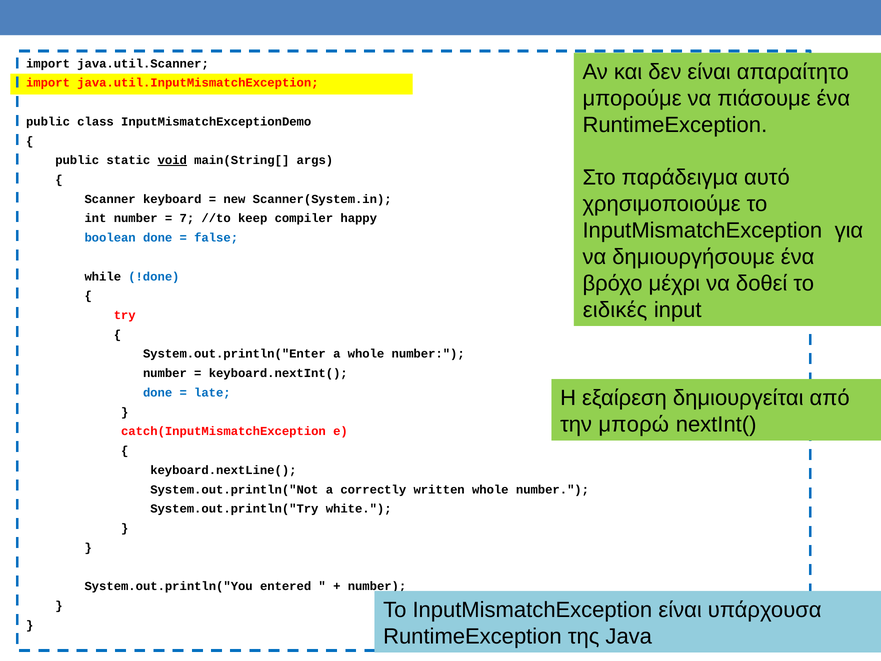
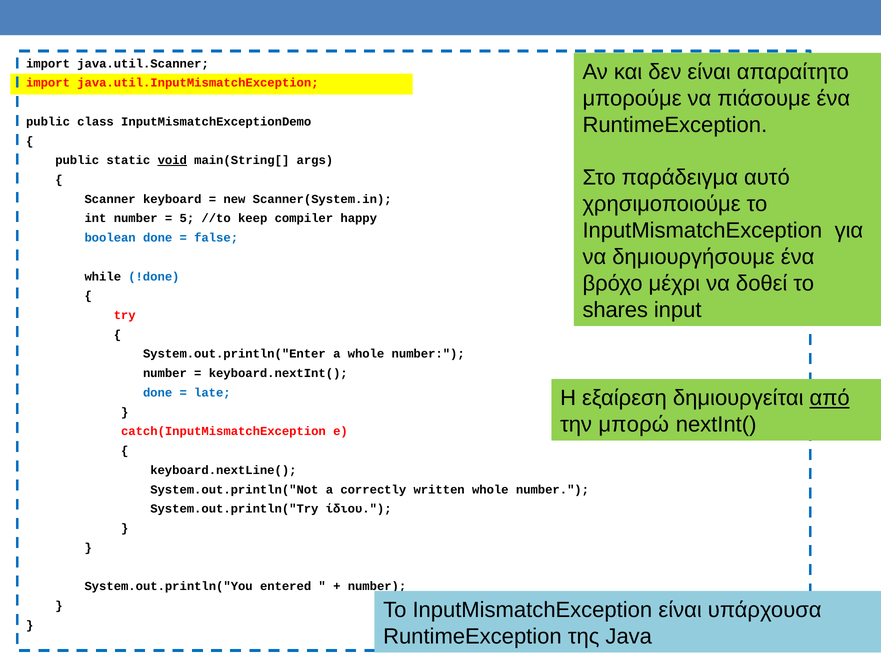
7: 7 -> 5
ειδικές: ειδικές -> shares
από underline: none -> present
white: white -> ίδιου
